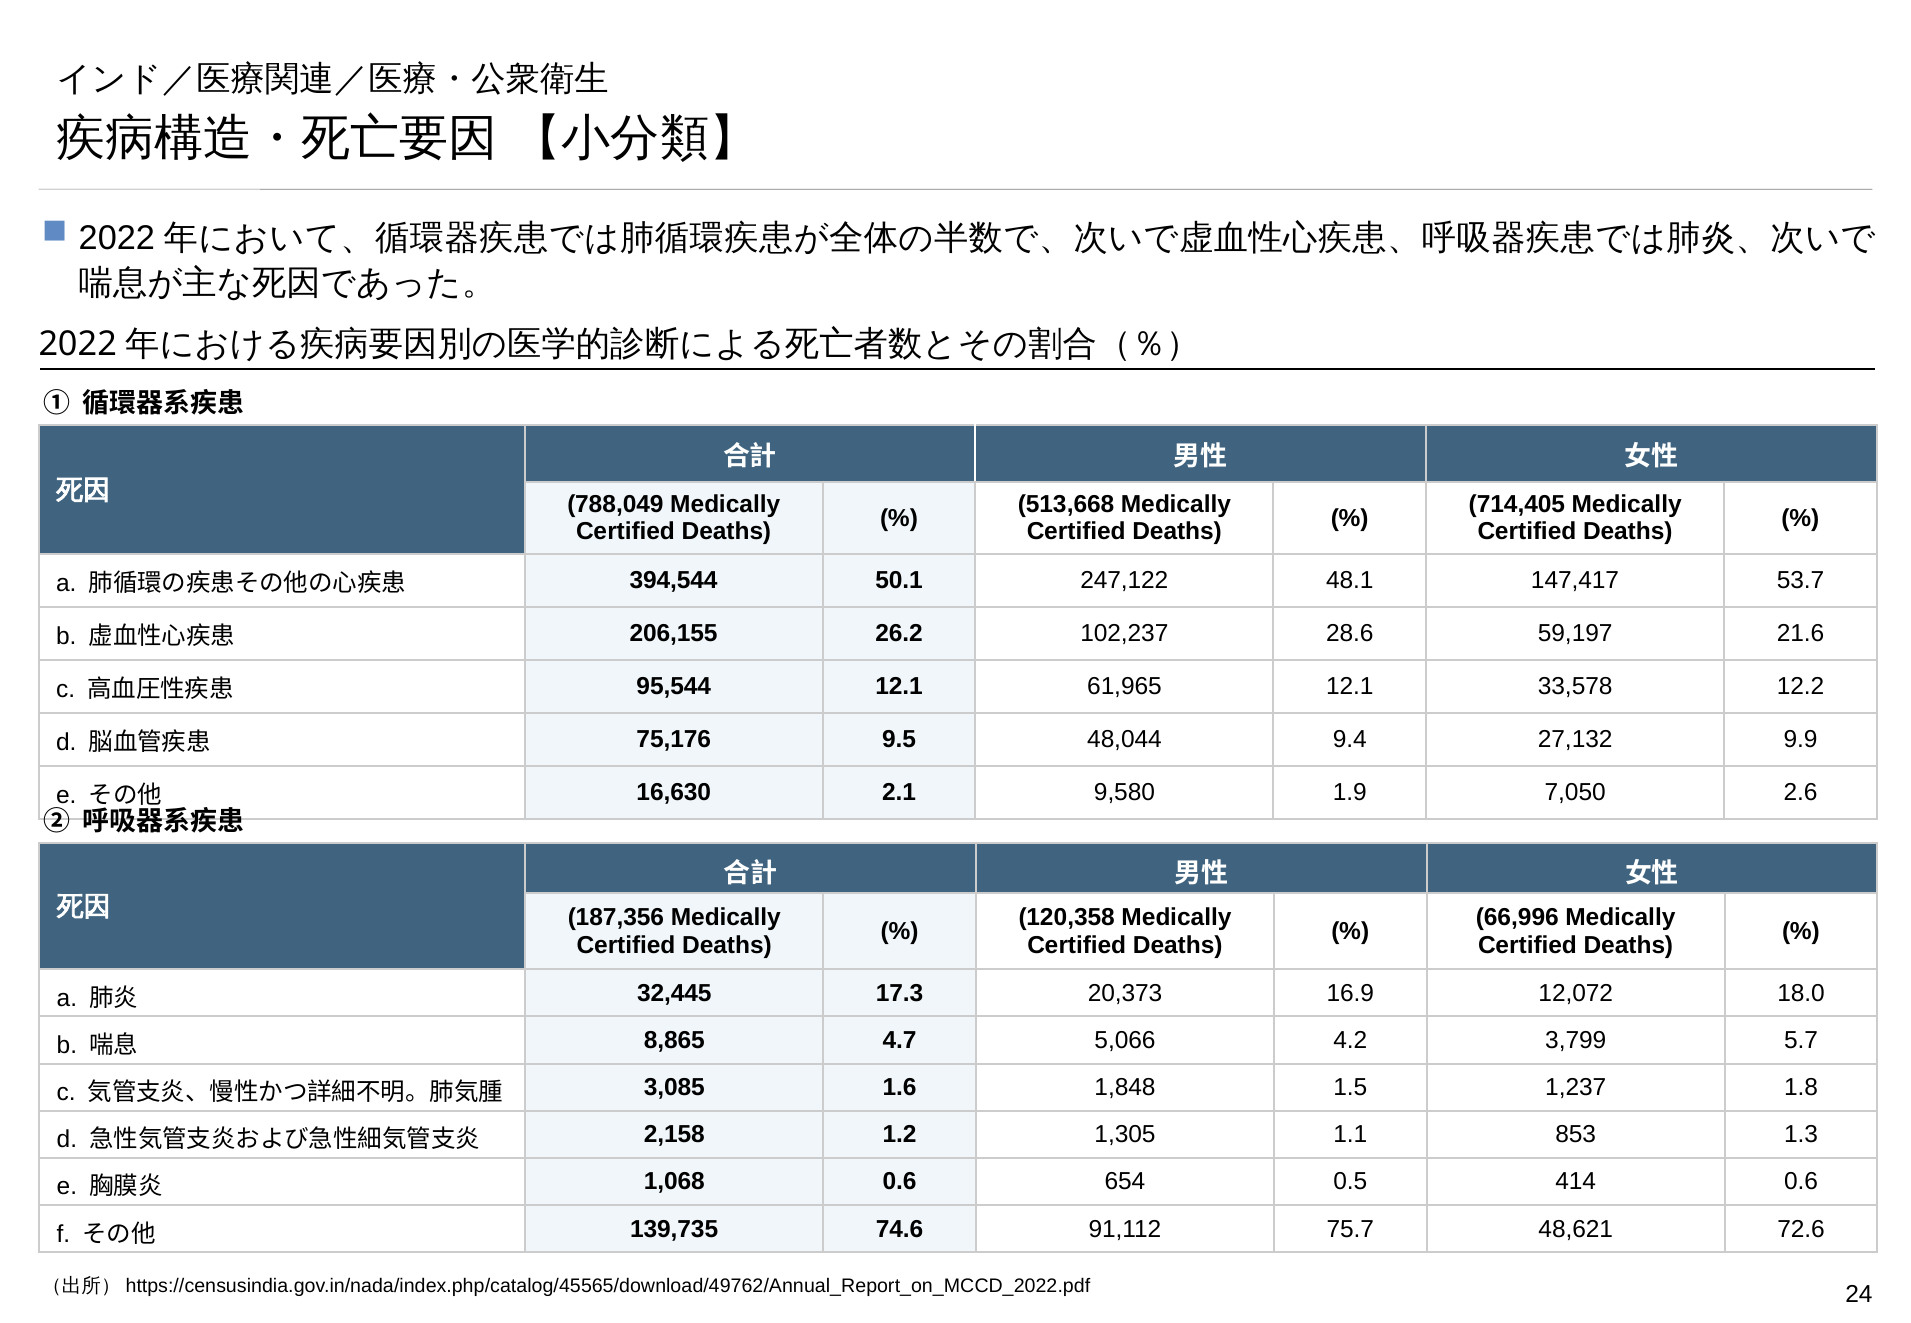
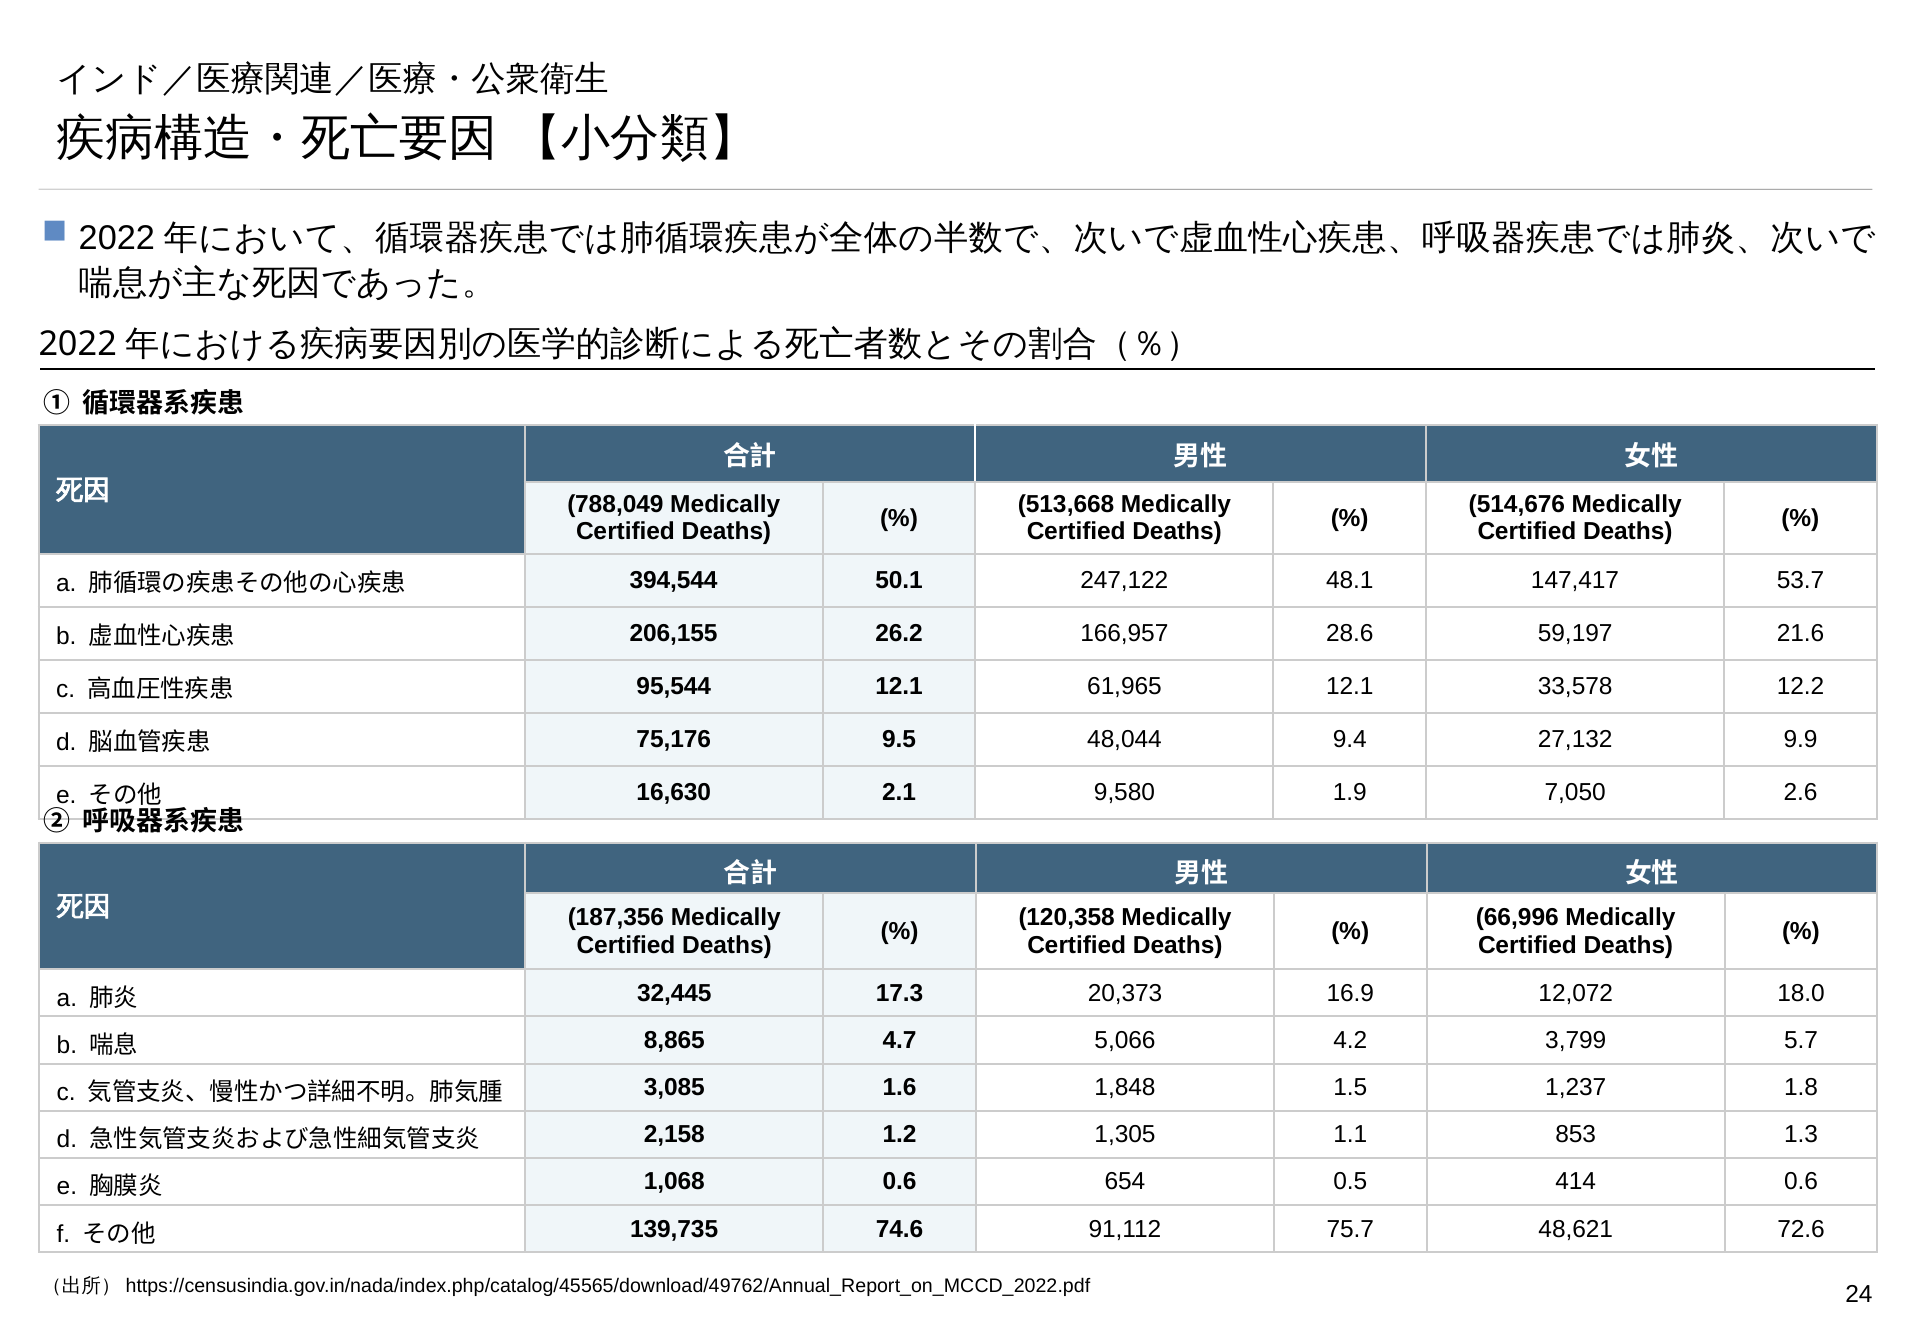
714,405: 714,405 -> 514,676
102,237: 102,237 -> 166,957
